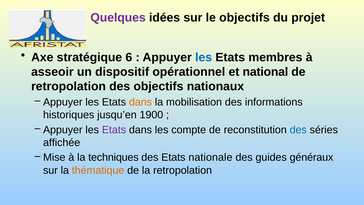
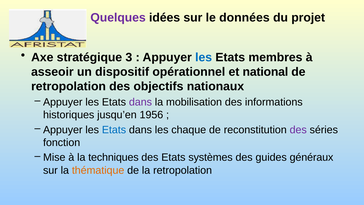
le objectifs: objectifs -> données
6: 6 -> 3
dans at (140, 102) colour: orange -> purple
1900: 1900 -> 1956
Etats at (114, 130) colour: purple -> blue
compte: compte -> chaque
des at (298, 130) colour: blue -> purple
affichée: affichée -> fonction
nationale: nationale -> systèmes
